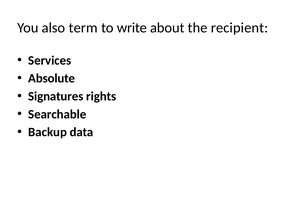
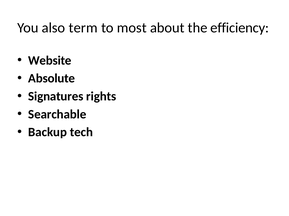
write: write -> most
recipient: recipient -> efficiency
Services: Services -> Website
data: data -> tech
